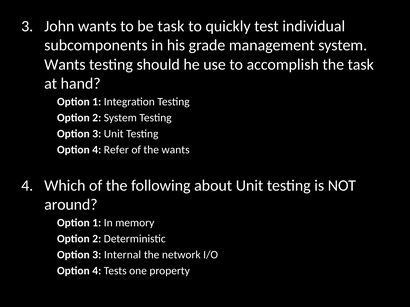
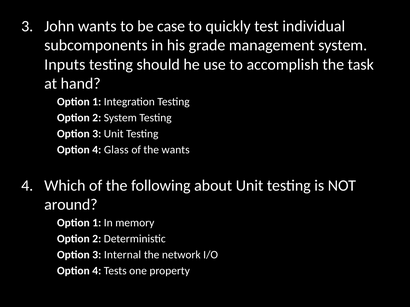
be task: task -> case
Wants at (65, 65): Wants -> Inputs
Refer: Refer -> Glass
